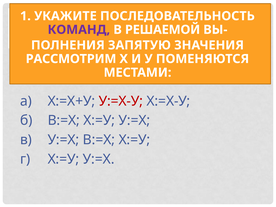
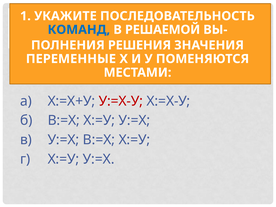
КОМАНД colour: purple -> blue
ЗАПЯТУЮ: ЗАПЯТУЮ -> РЕШЕНИЯ
РАССМОТРИМ: РАССМОТРИМ -> ПЕРЕМЕННЫЕ
